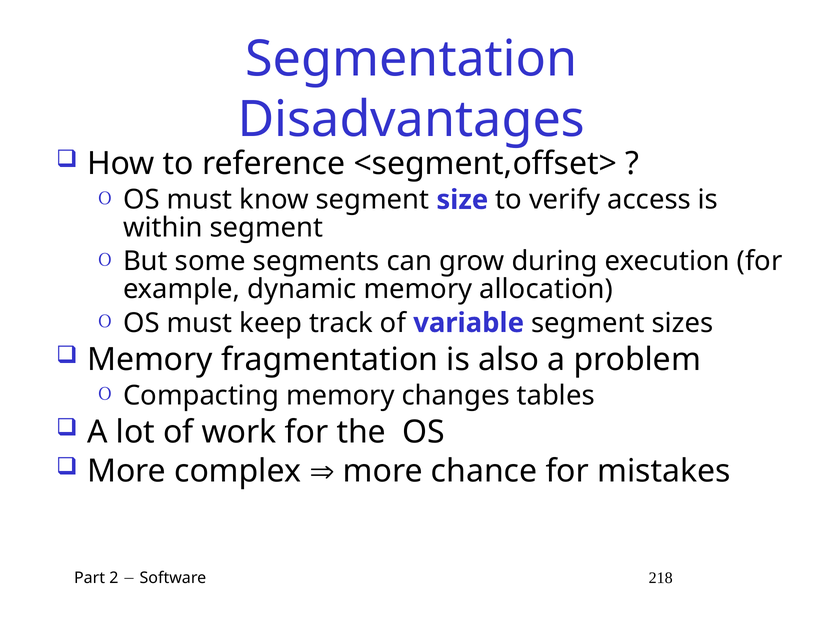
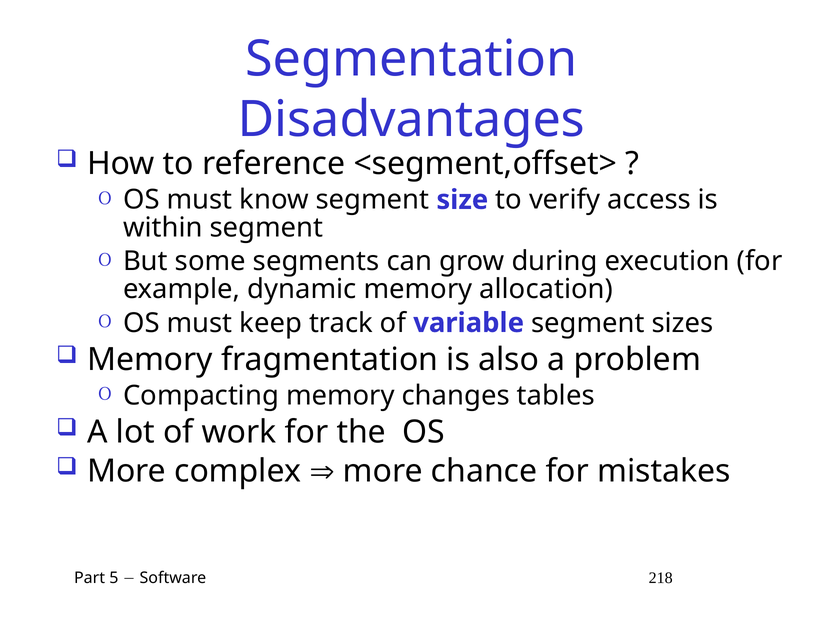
2: 2 -> 5
